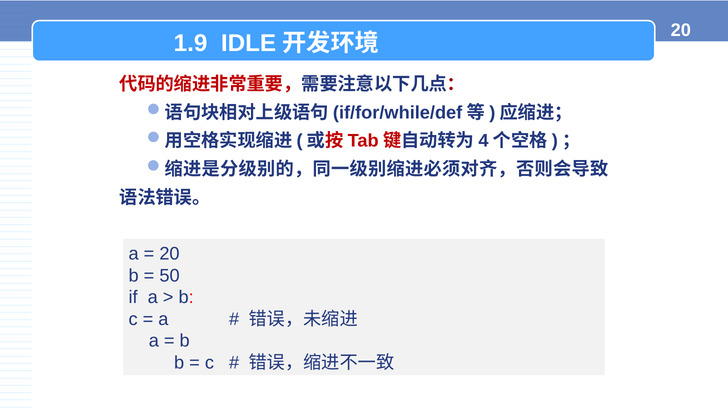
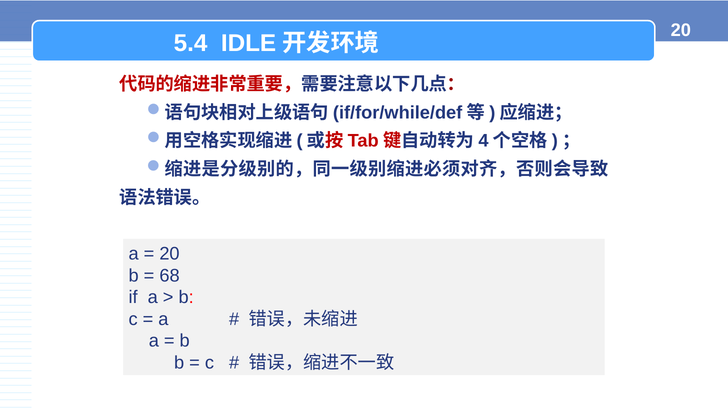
1.9: 1.9 -> 5.4
50: 50 -> 68
